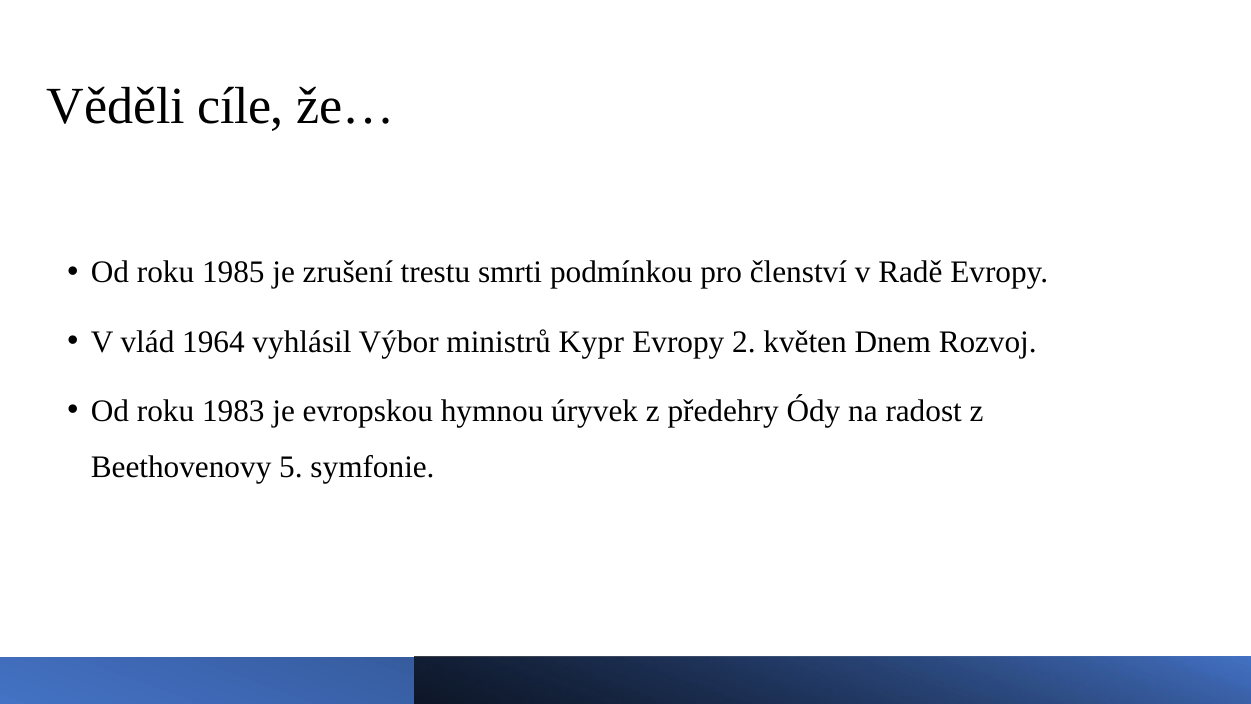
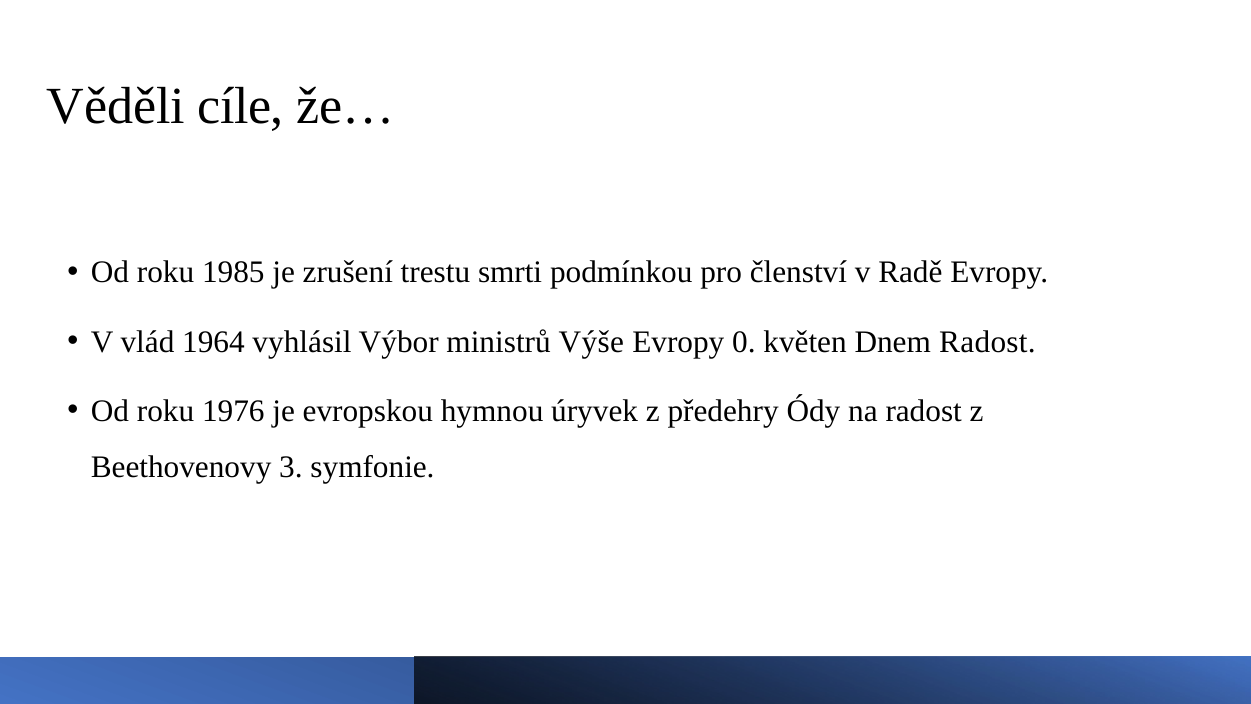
Kypr: Kypr -> Výše
2: 2 -> 0
Dnem Rozvoj: Rozvoj -> Radost
1983: 1983 -> 1976
5: 5 -> 3
